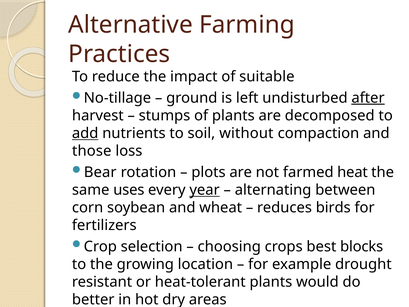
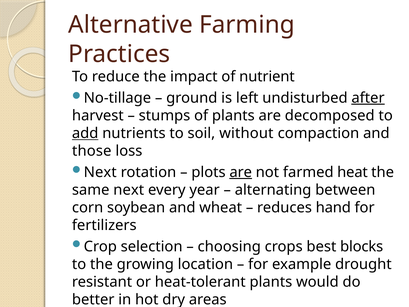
suitable: suitable -> nutrient
Bear at (100, 172): Bear -> Next
are at (241, 172) underline: none -> present
same uses: uses -> next
year underline: present -> none
birds: birds -> hand
